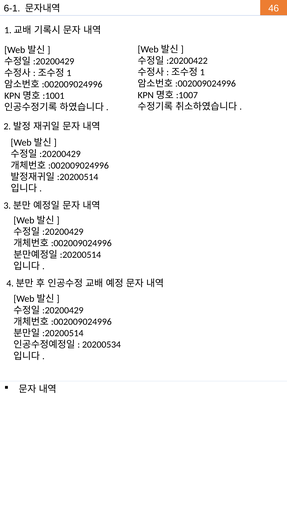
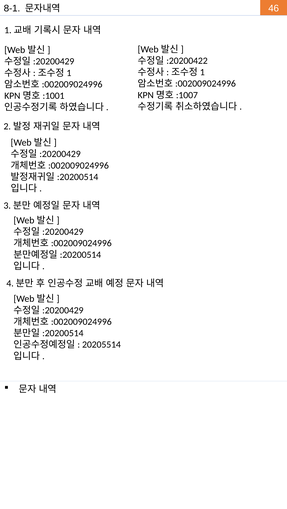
6-1: 6-1 -> 8-1
20200534: 20200534 -> 20205514
